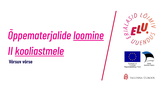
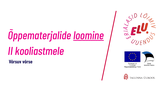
kooliastmele underline: present -> none
